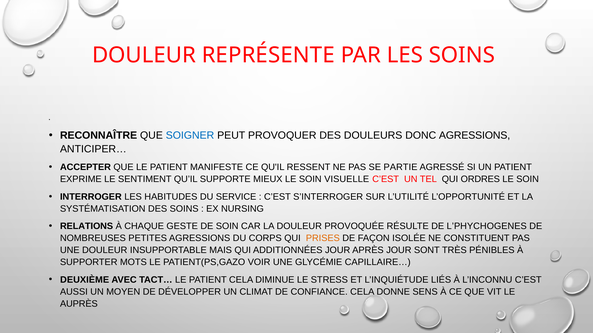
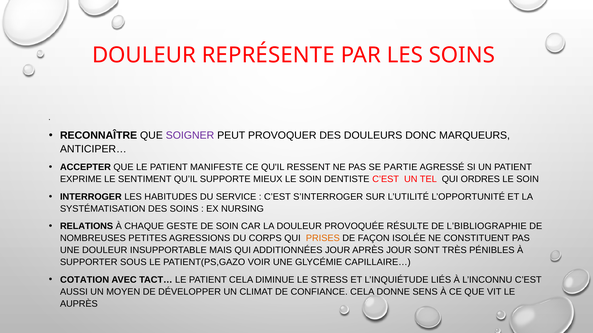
SOIGNER colour: blue -> purple
DONC AGRESSIONS: AGRESSIONS -> MARQUEURS
VISUELLE: VISUELLE -> DENTISTE
L’PHYCHOGENES: L’PHYCHOGENES -> L’BIBLIOGRAPHIE
MOTS: MOTS -> SOUS
DEUXIÈME: DEUXIÈME -> COTATION
